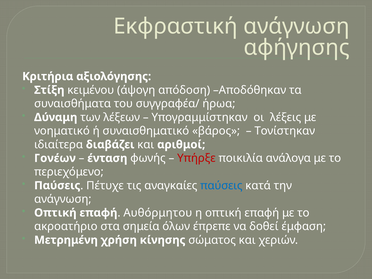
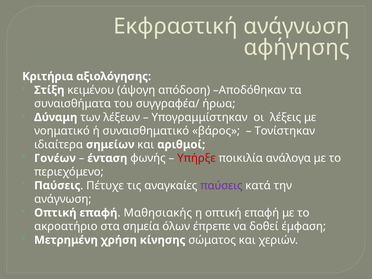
διαβάζει: διαβάζει -> σημείων
παύσεις at (221, 186) colour: blue -> purple
Αυθόρμητου: Αυθόρμητου -> Μαθησιακής
